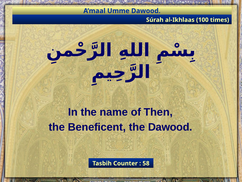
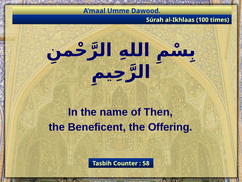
the Dawood: Dawood -> Offering
